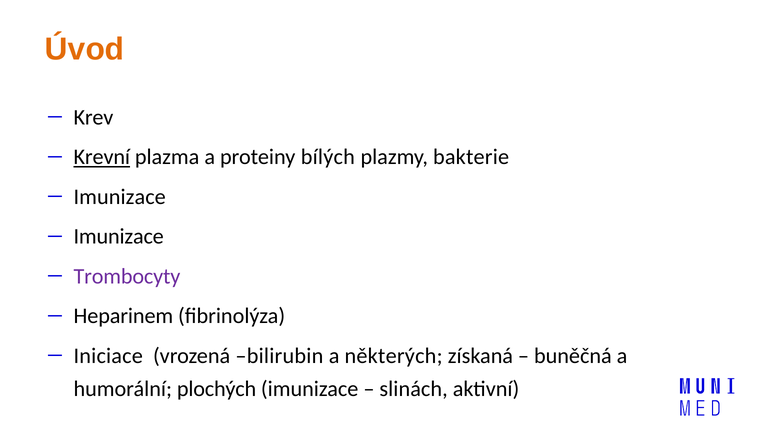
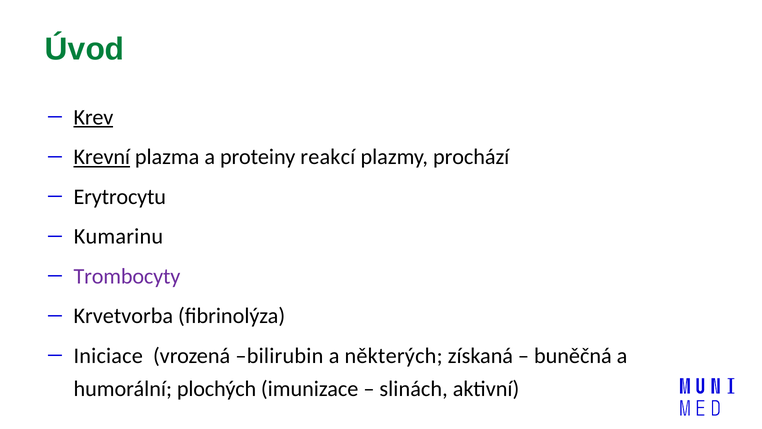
Úvod colour: orange -> green
Krev underline: none -> present
bílých: bílých -> reakcí
bakterie: bakterie -> prochází
Imunizace at (120, 197): Imunizace -> Erytrocytu
Imunizace at (119, 236): Imunizace -> Kumarinu
Heparinem: Heparinem -> Krvetvorba
